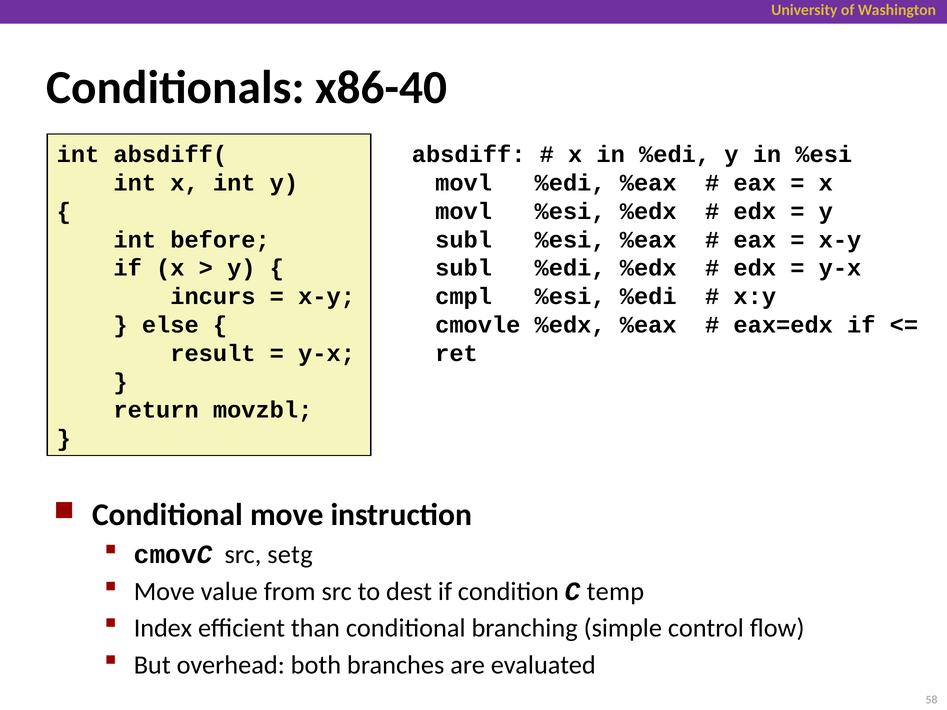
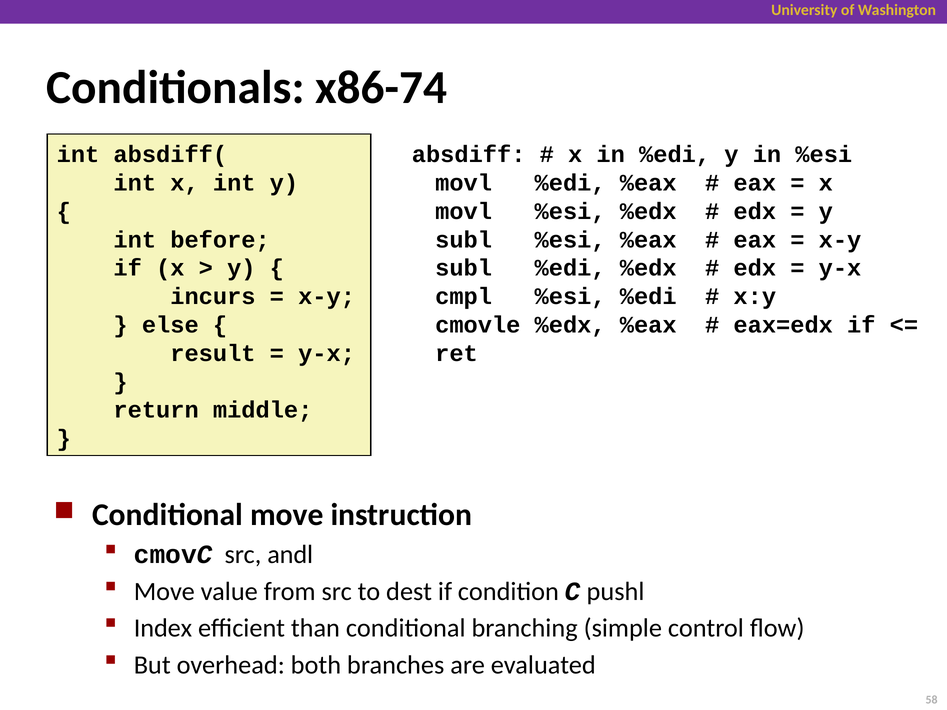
x86-40: x86-40 -> x86-74
movzbl: movzbl -> middle
setg: setg -> andl
temp: temp -> pushl
